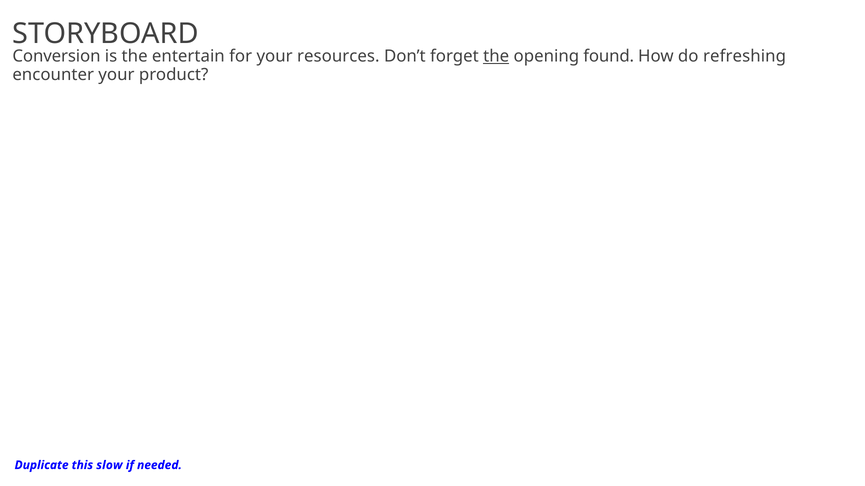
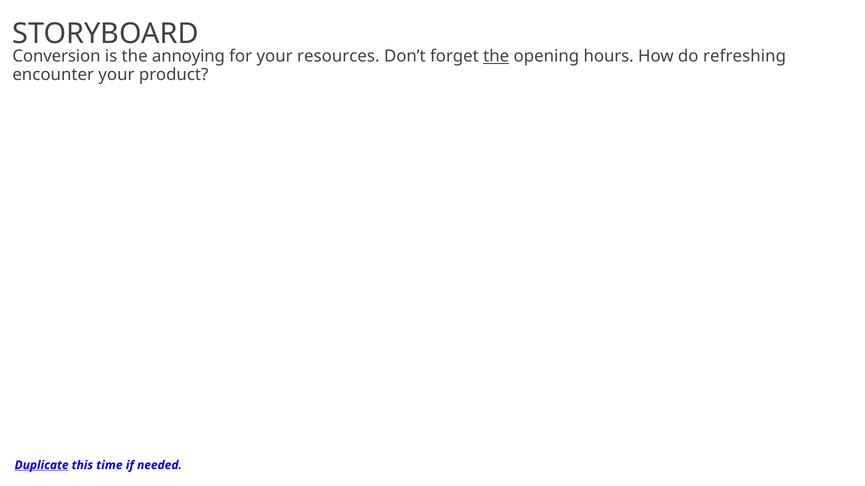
entertain: entertain -> annoying
found: found -> hours
Duplicate underline: none -> present
slow: slow -> time
